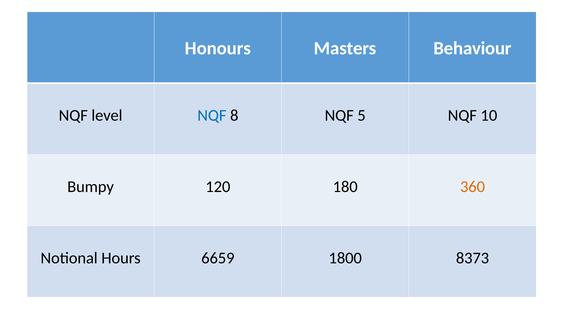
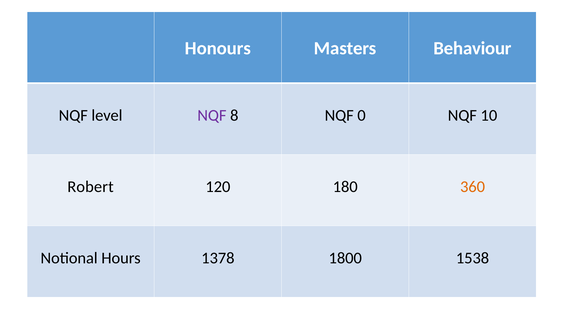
NQF at (212, 115) colour: blue -> purple
5: 5 -> 0
Bumpy: Bumpy -> Robert
6659: 6659 -> 1378
8373: 8373 -> 1538
